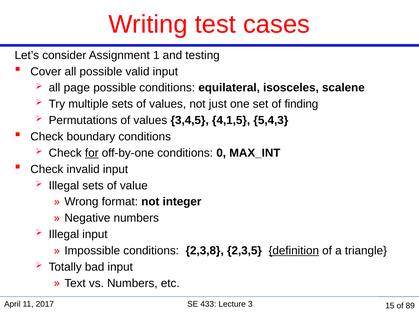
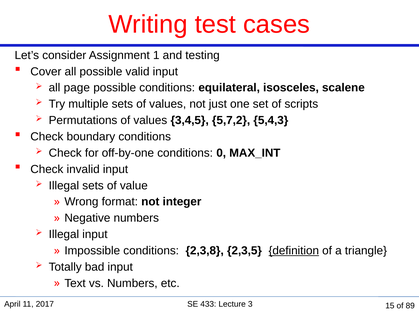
finding: finding -> scripts
4,1,5: 4,1,5 -> 5,7,2
for underline: present -> none
